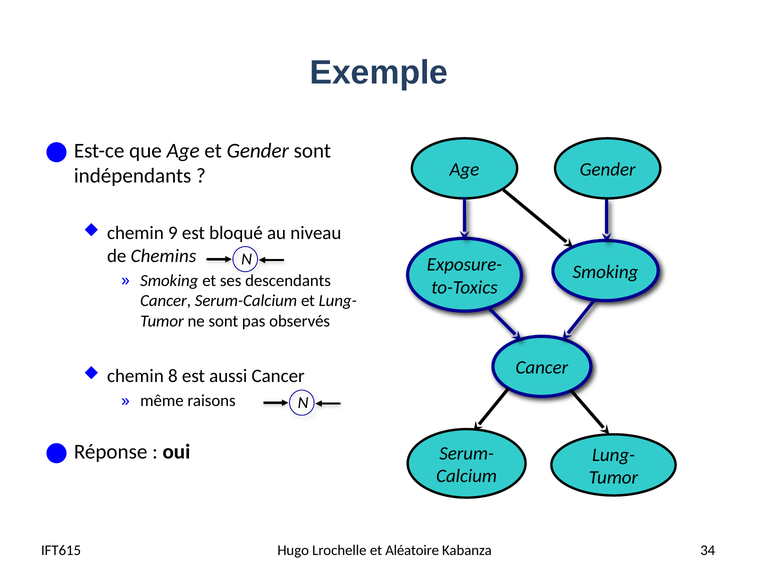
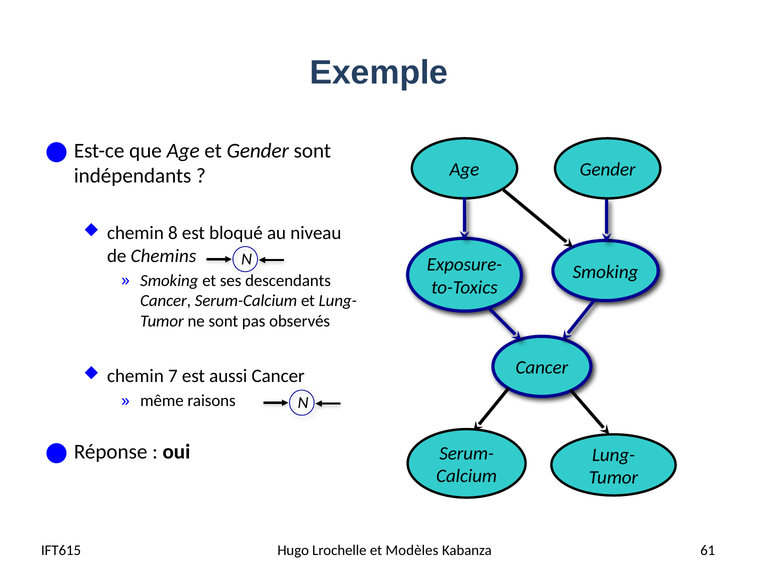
9: 9 -> 8
8: 8 -> 7
Aléatoire: Aléatoire -> Modèles
34: 34 -> 61
